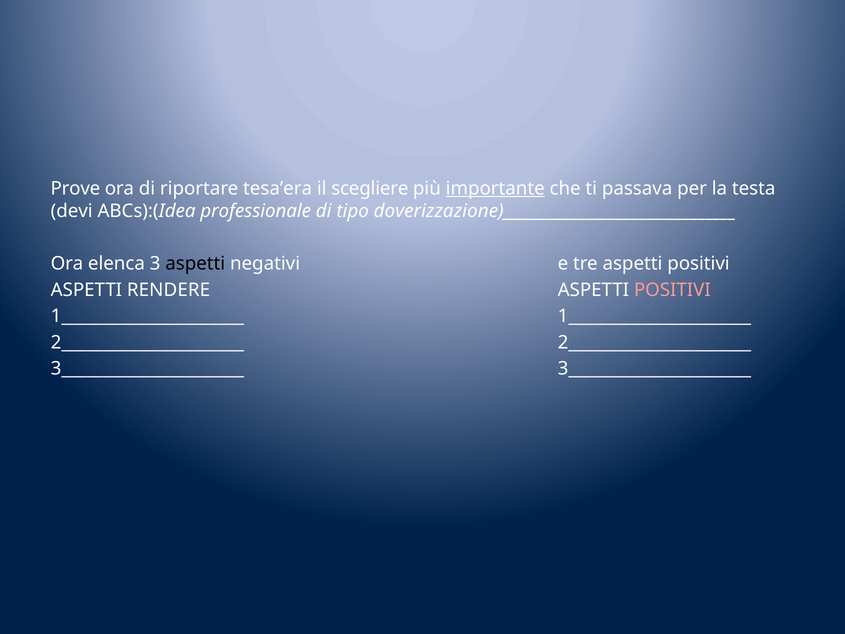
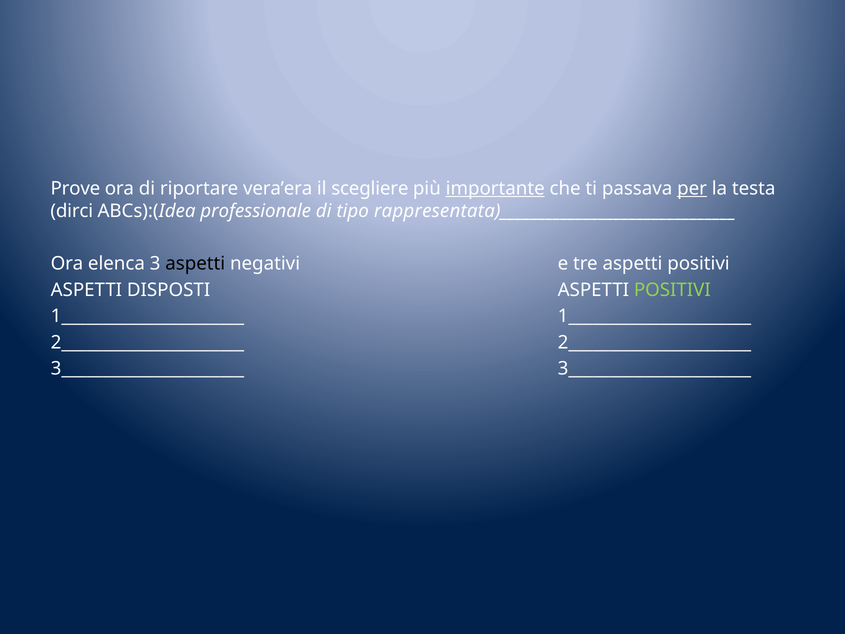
tesa’era: tesa’era -> vera’era
per underline: none -> present
devi: devi -> dirci
doverizzazione)_______________________________: doverizzazione)_______________________________ -> rappresentata)_______________________________
RENDERE: RENDERE -> DISPOSTI
POSITIVI at (672, 290) colour: pink -> light green
